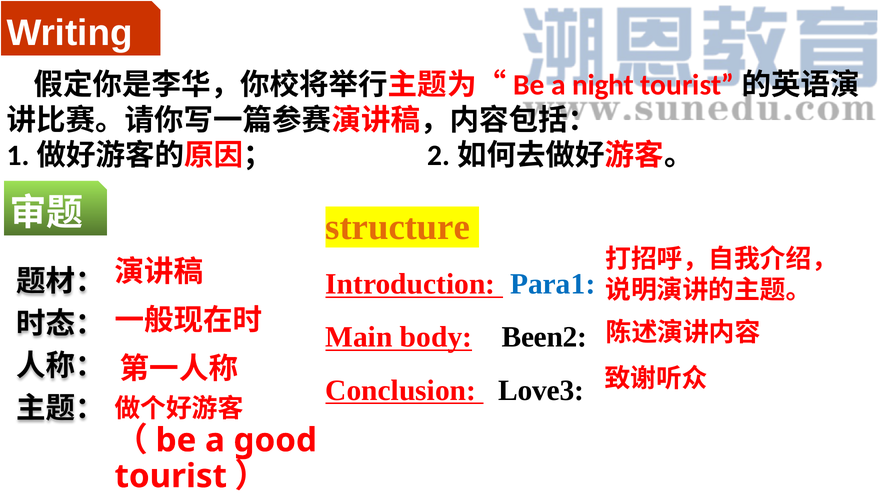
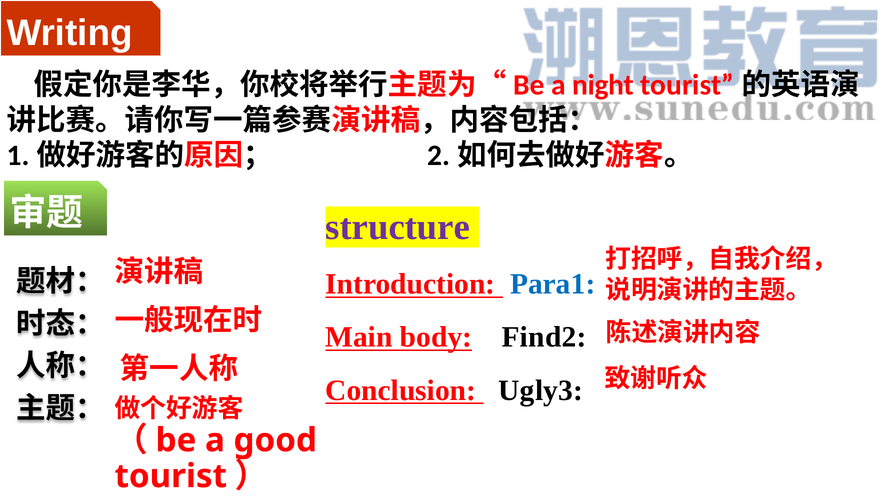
structure colour: orange -> purple
Been2: Been2 -> Find2
Love3: Love3 -> Ugly3
